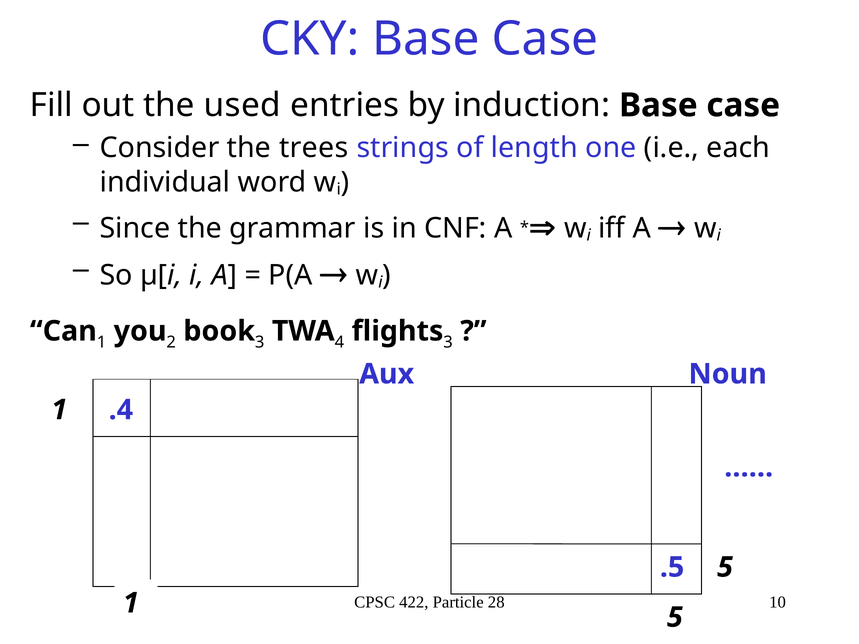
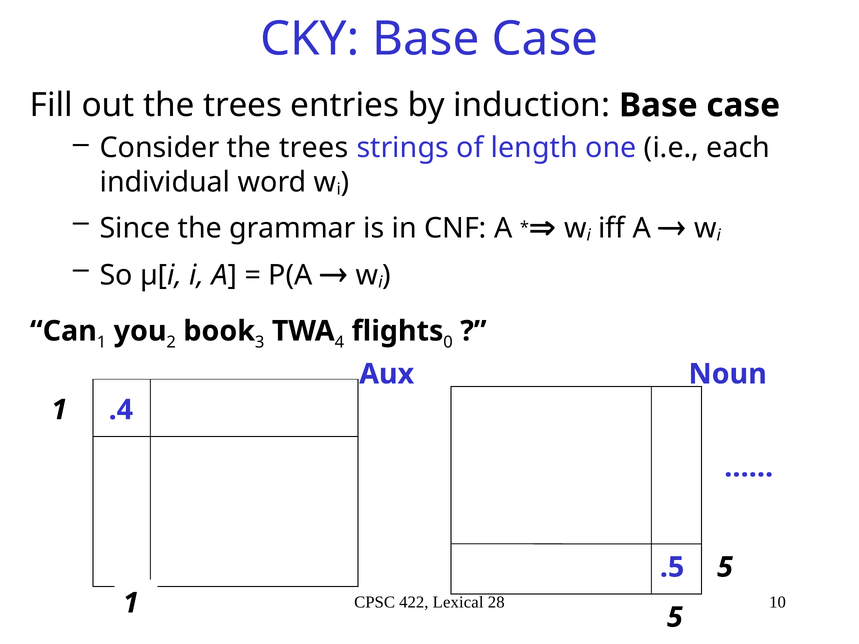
out the used: used -> trees
3 at (448, 343): 3 -> 0
Particle: Particle -> Lexical
